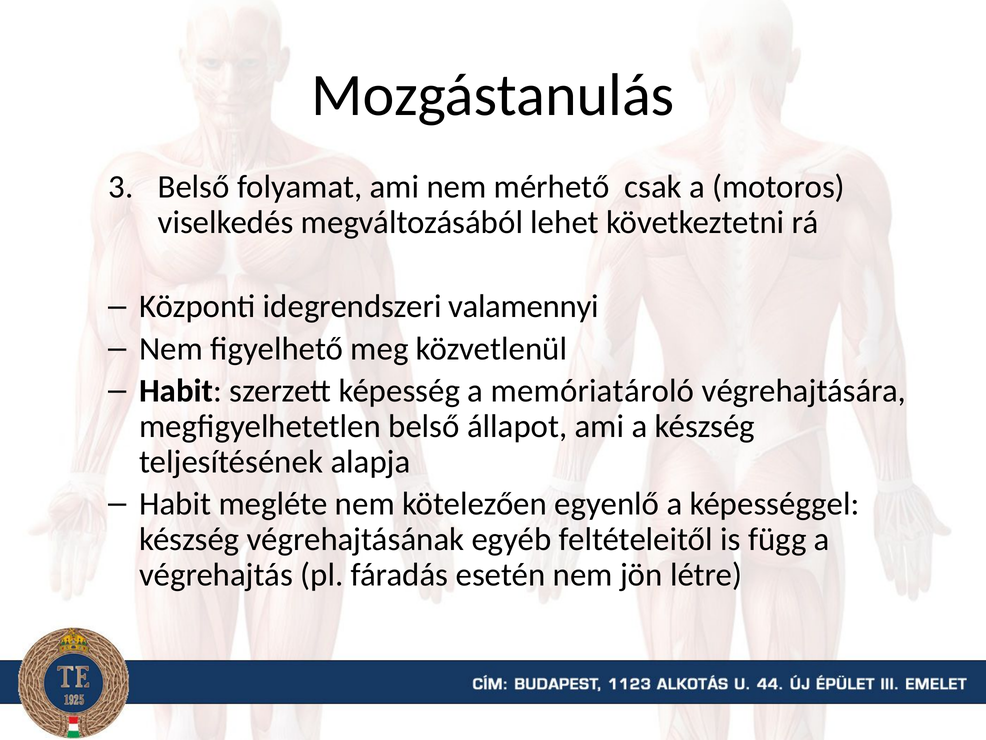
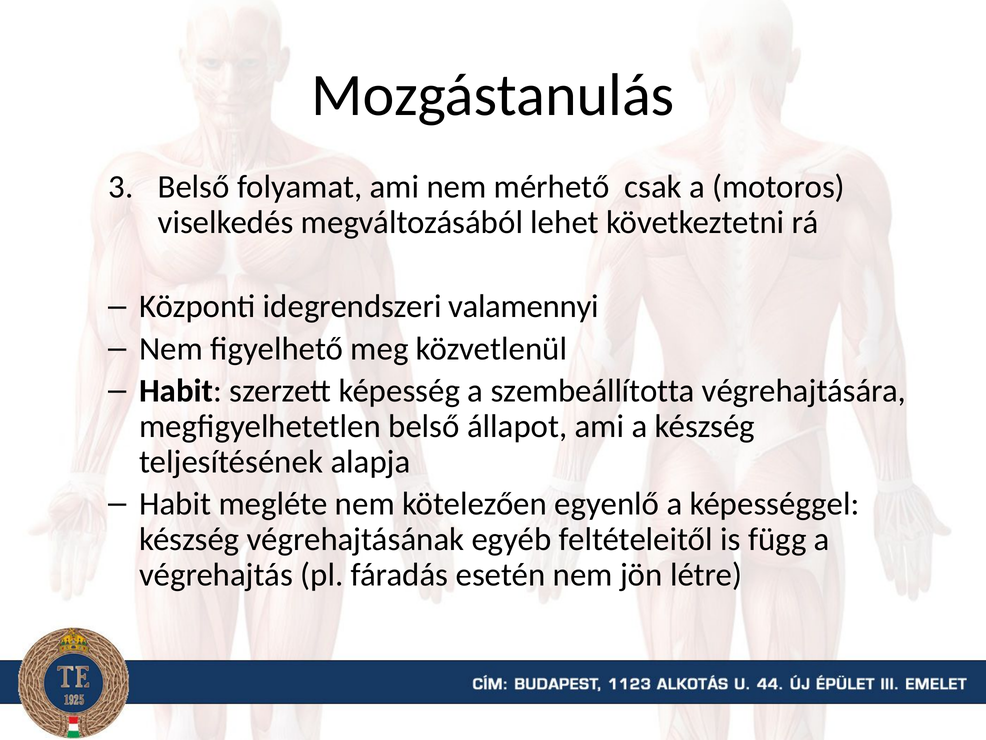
memóriatároló: memóriatároló -> szembeállította
